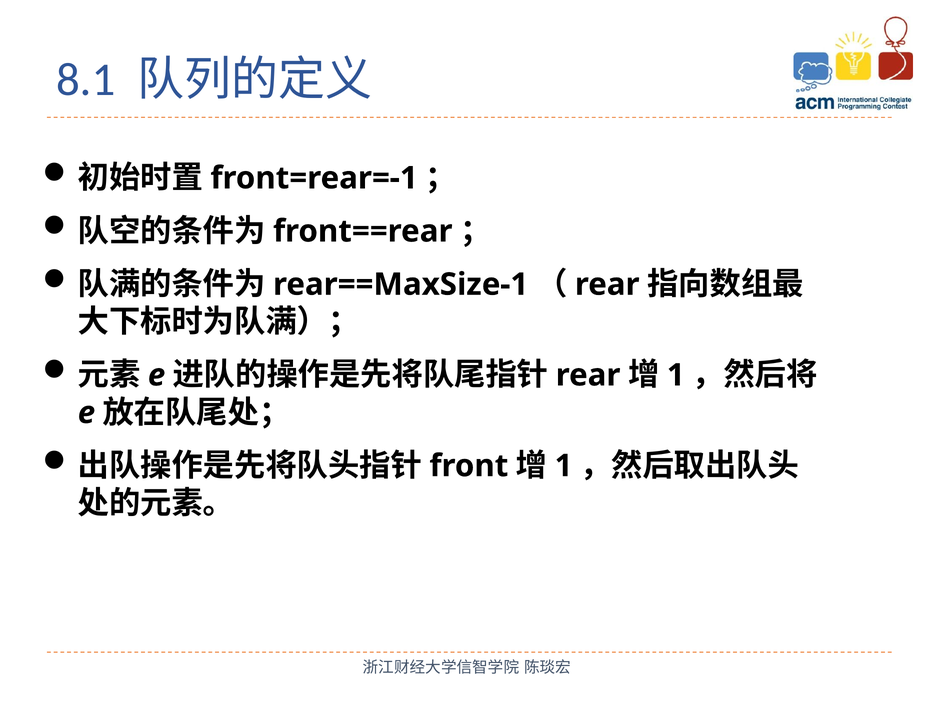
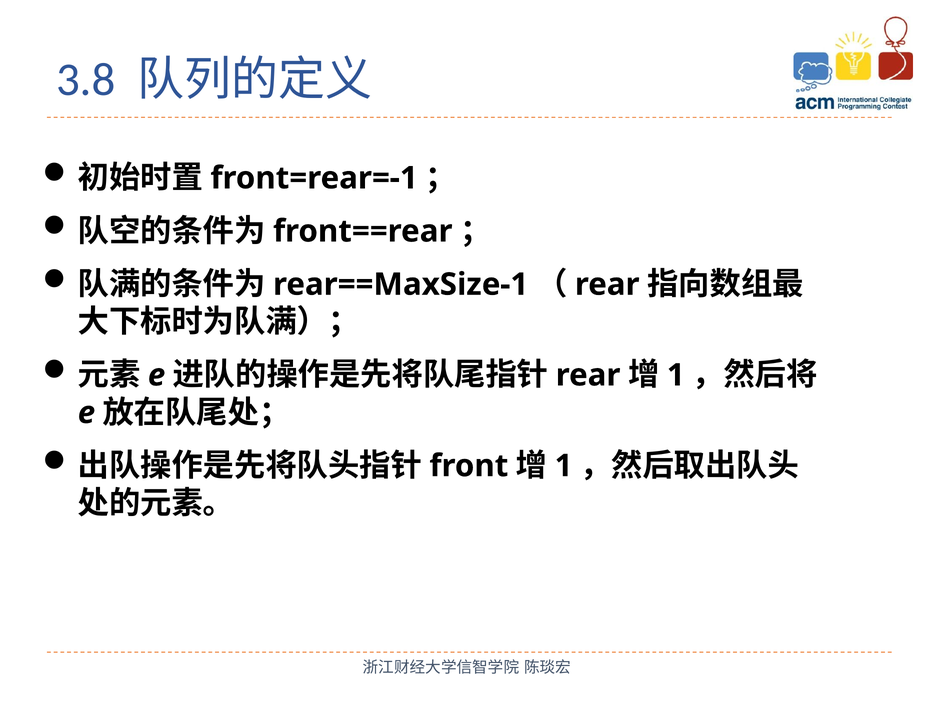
8.1: 8.1 -> 3.8
